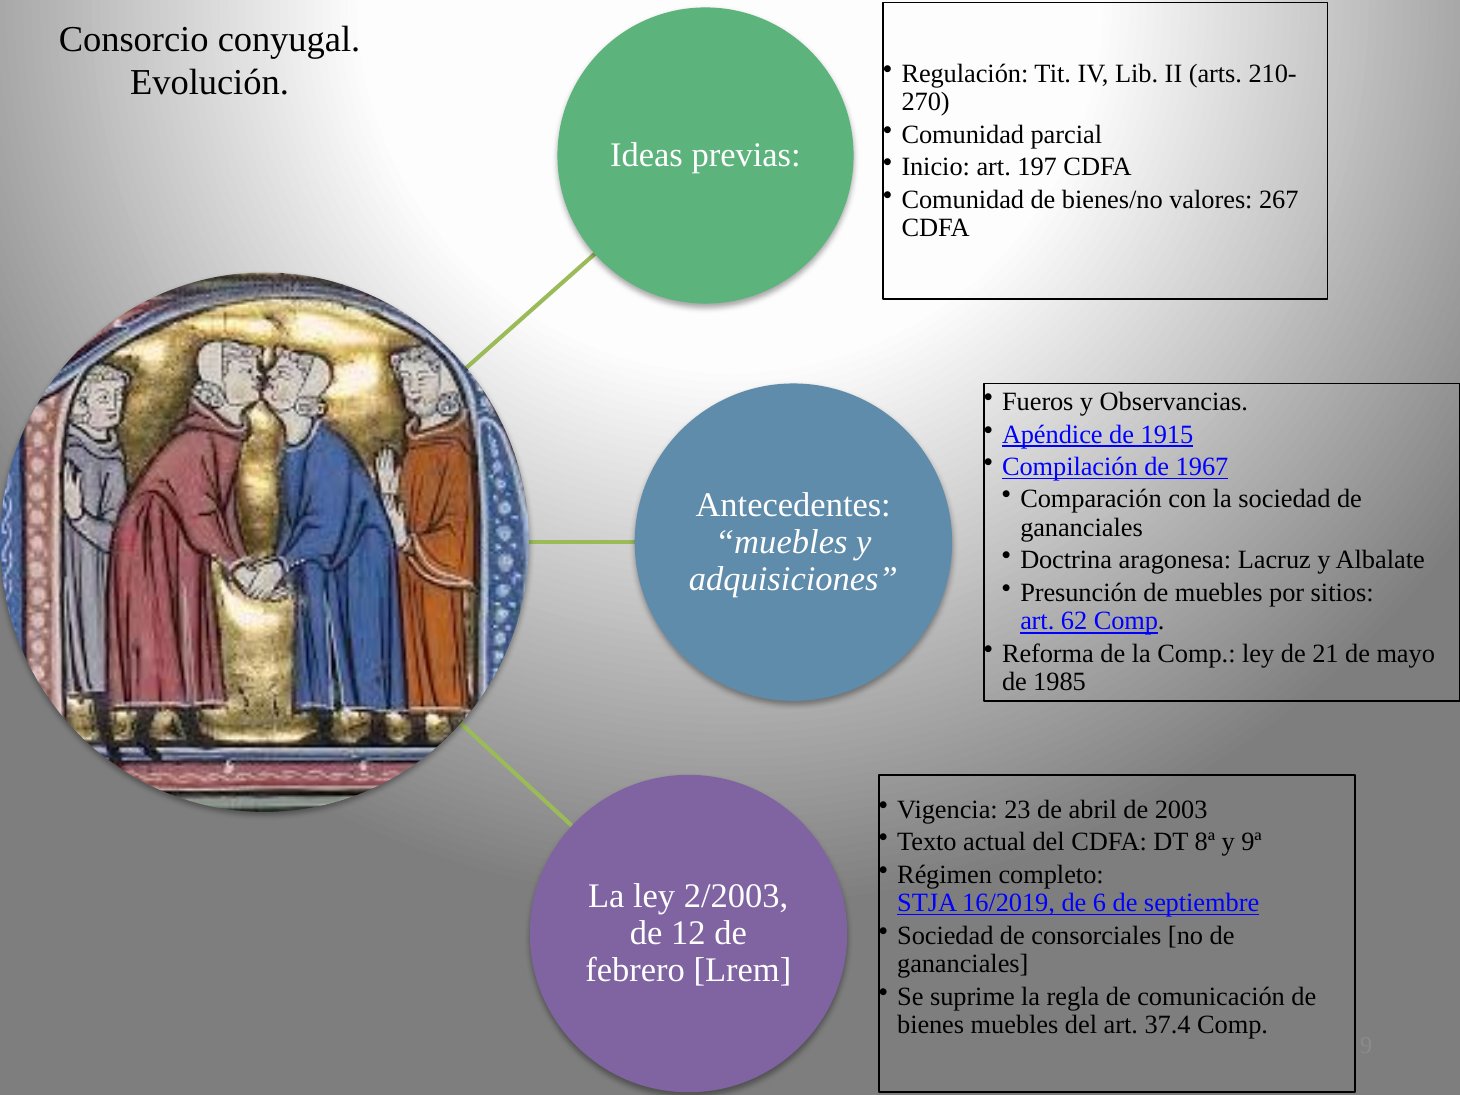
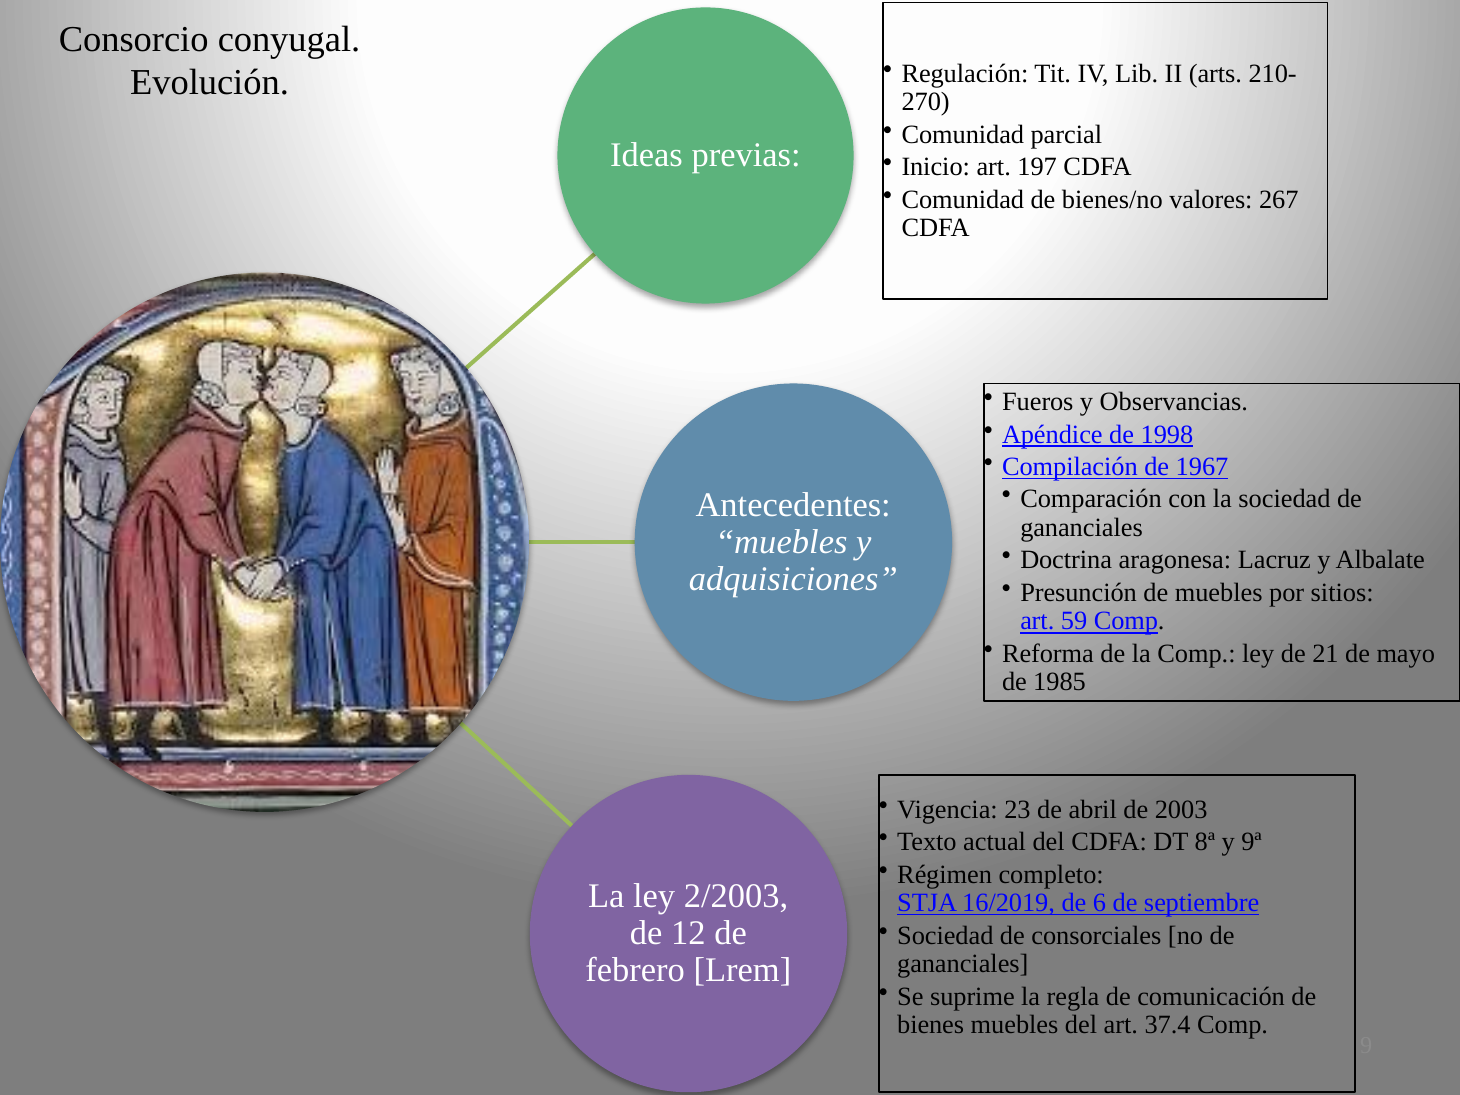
1915: 1915 -> 1998
62: 62 -> 59
